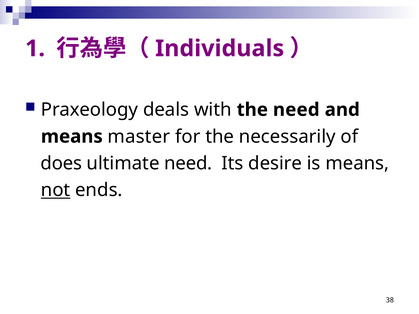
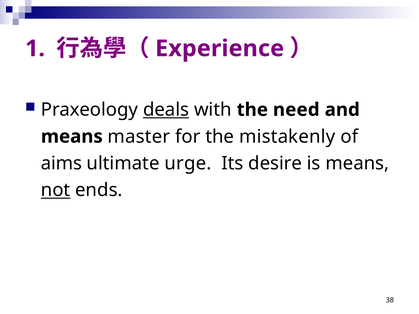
Individuals: Individuals -> Experience
deals underline: none -> present
necessarily: necessarily -> mistakenly
does: does -> aims
ultimate need: need -> urge
